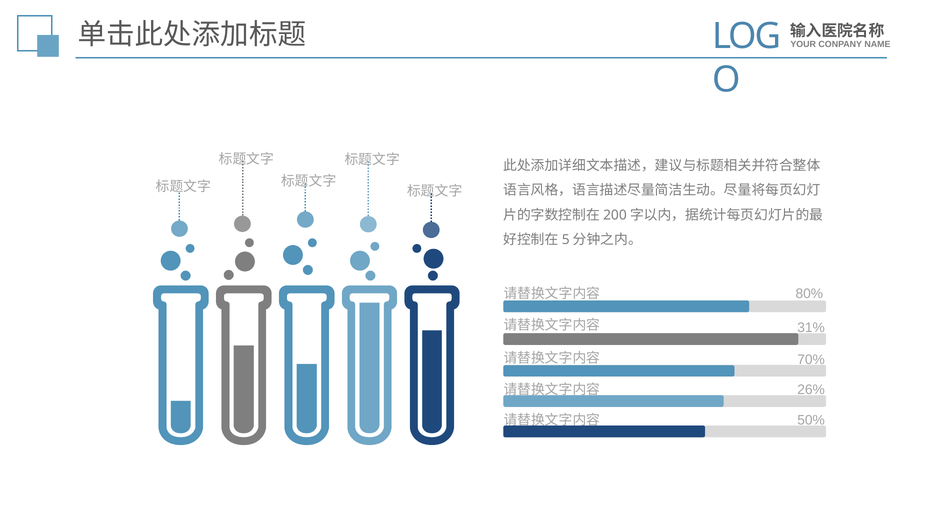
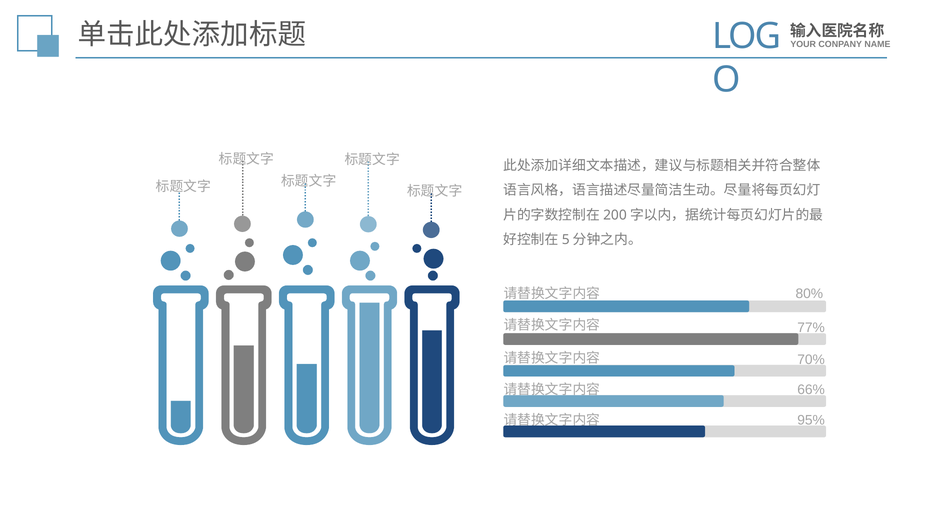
31%: 31% -> 77%
26%: 26% -> 66%
50%: 50% -> 95%
